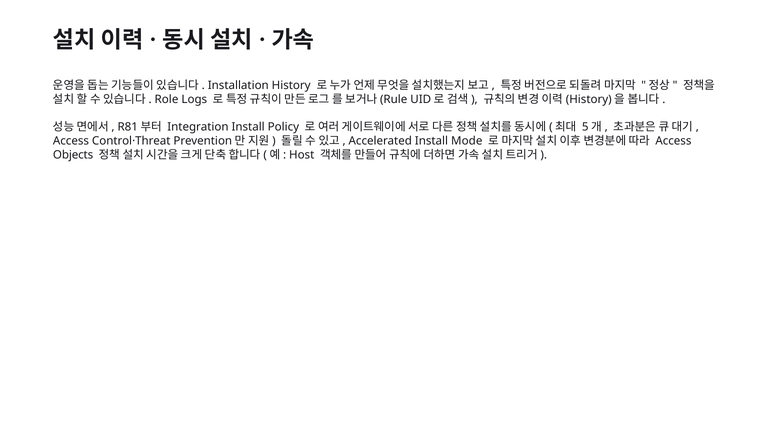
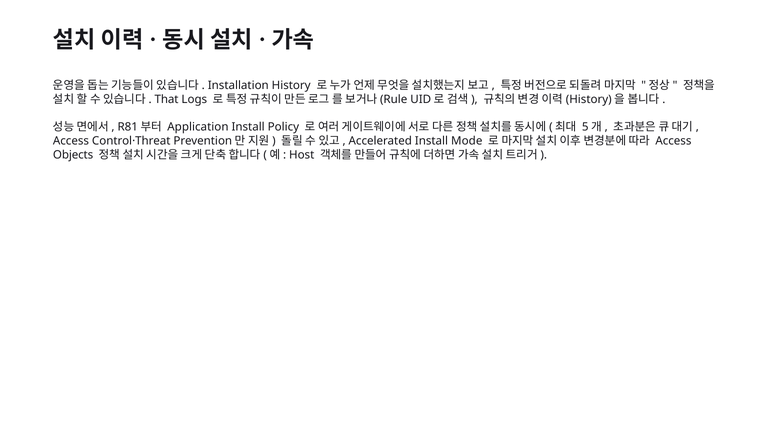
Role: Role -> That
Integration: Integration -> Application
